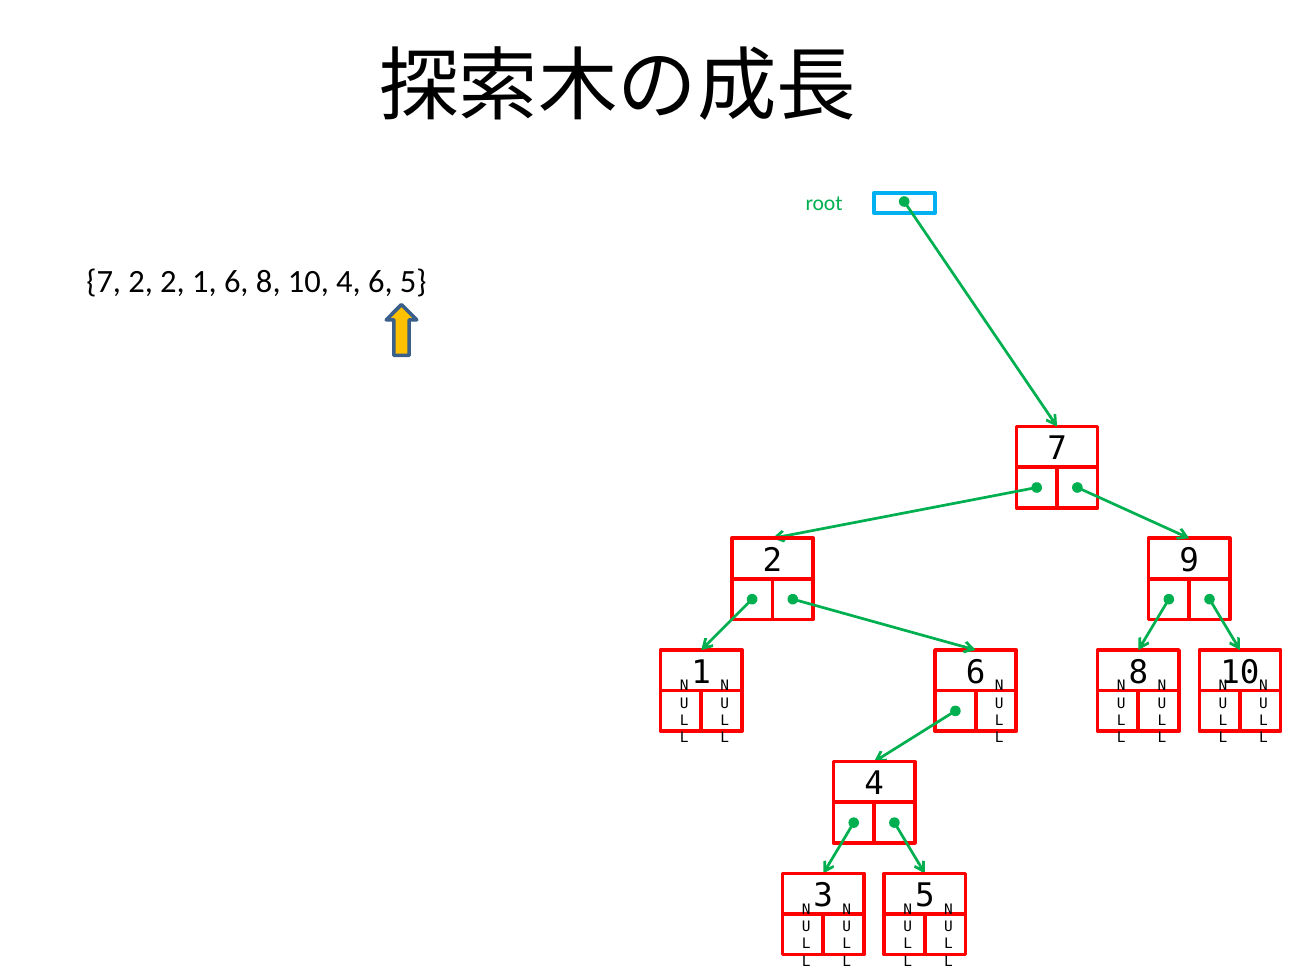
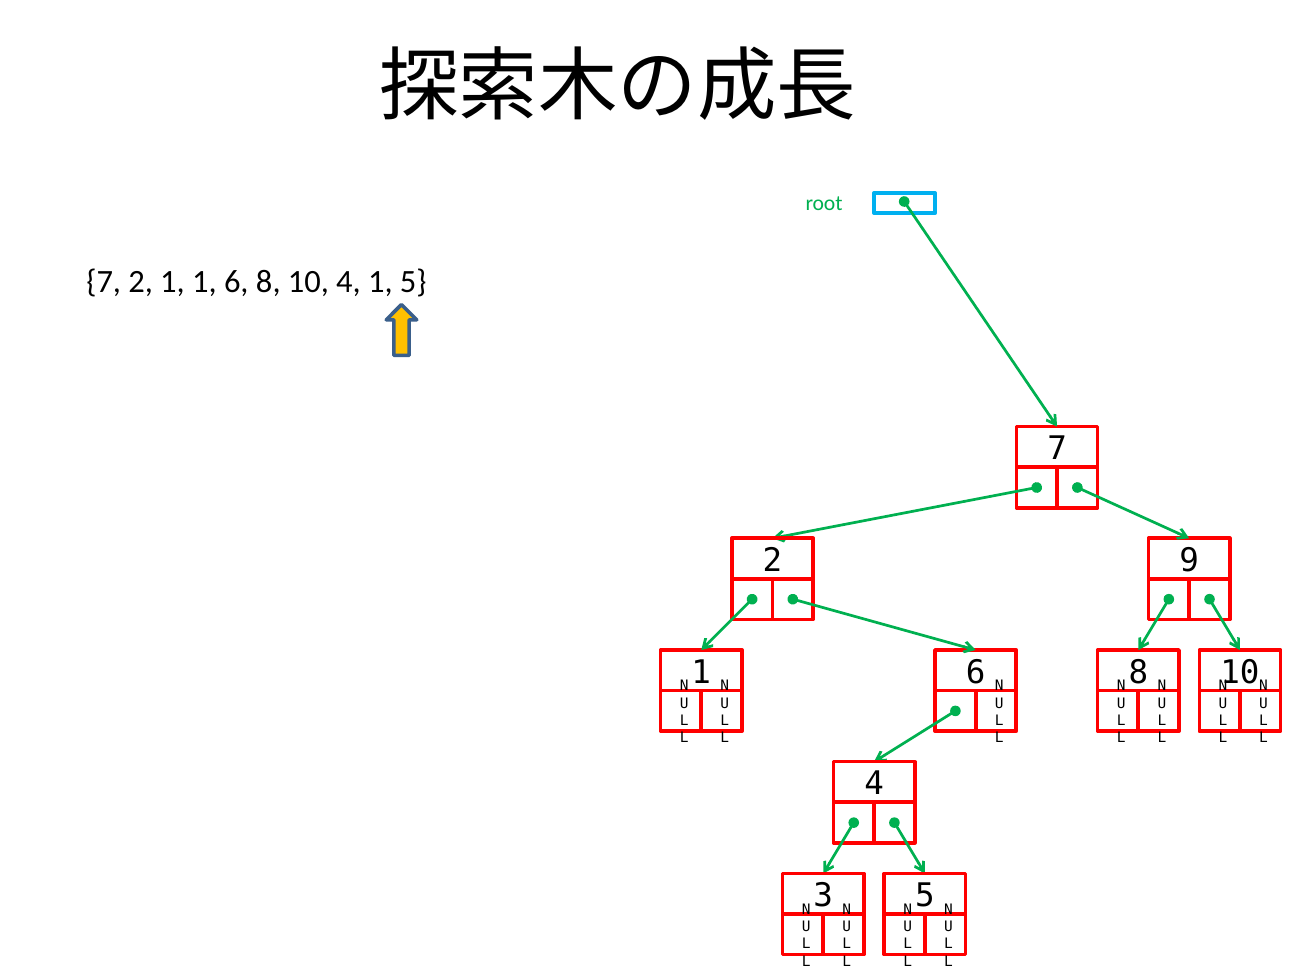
2 2: 2 -> 1
4 6: 6 -> 1
